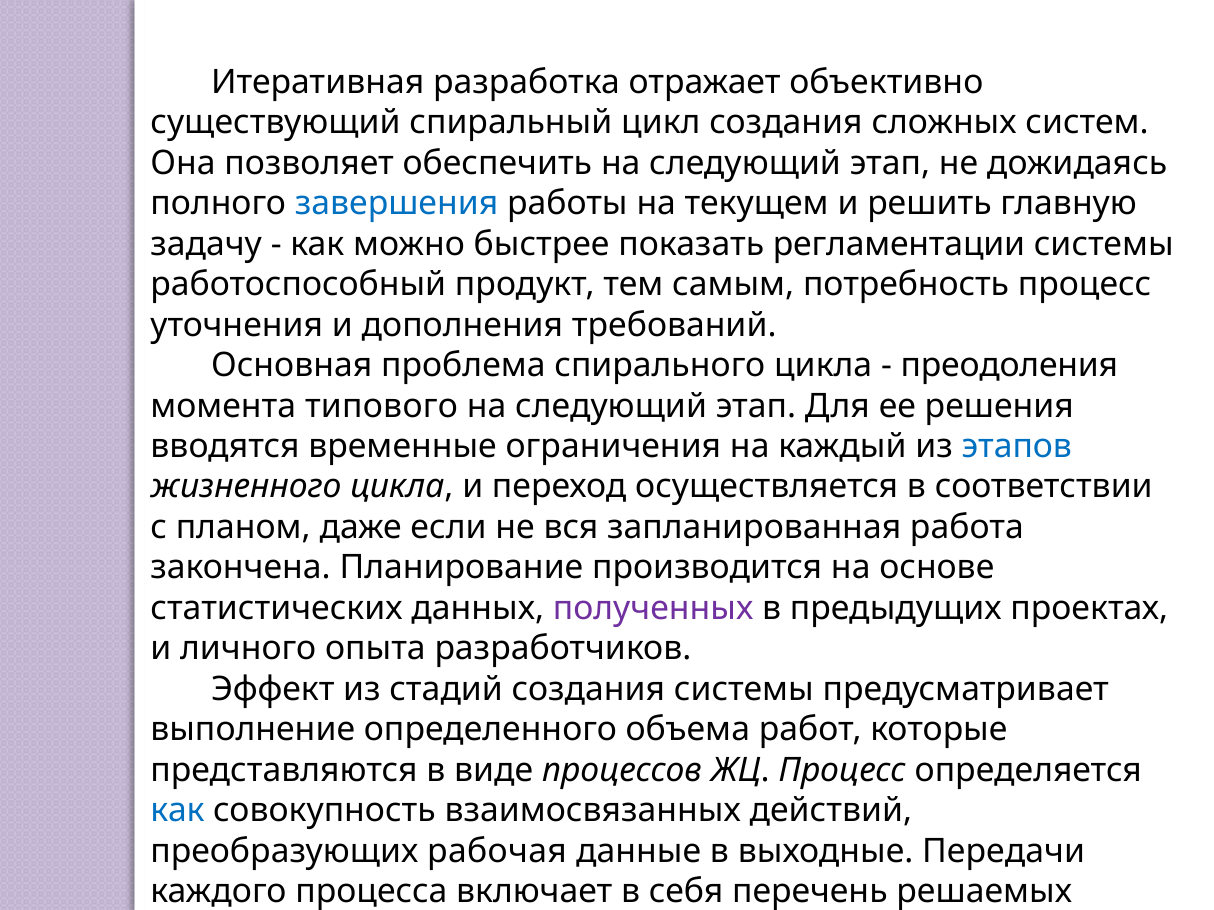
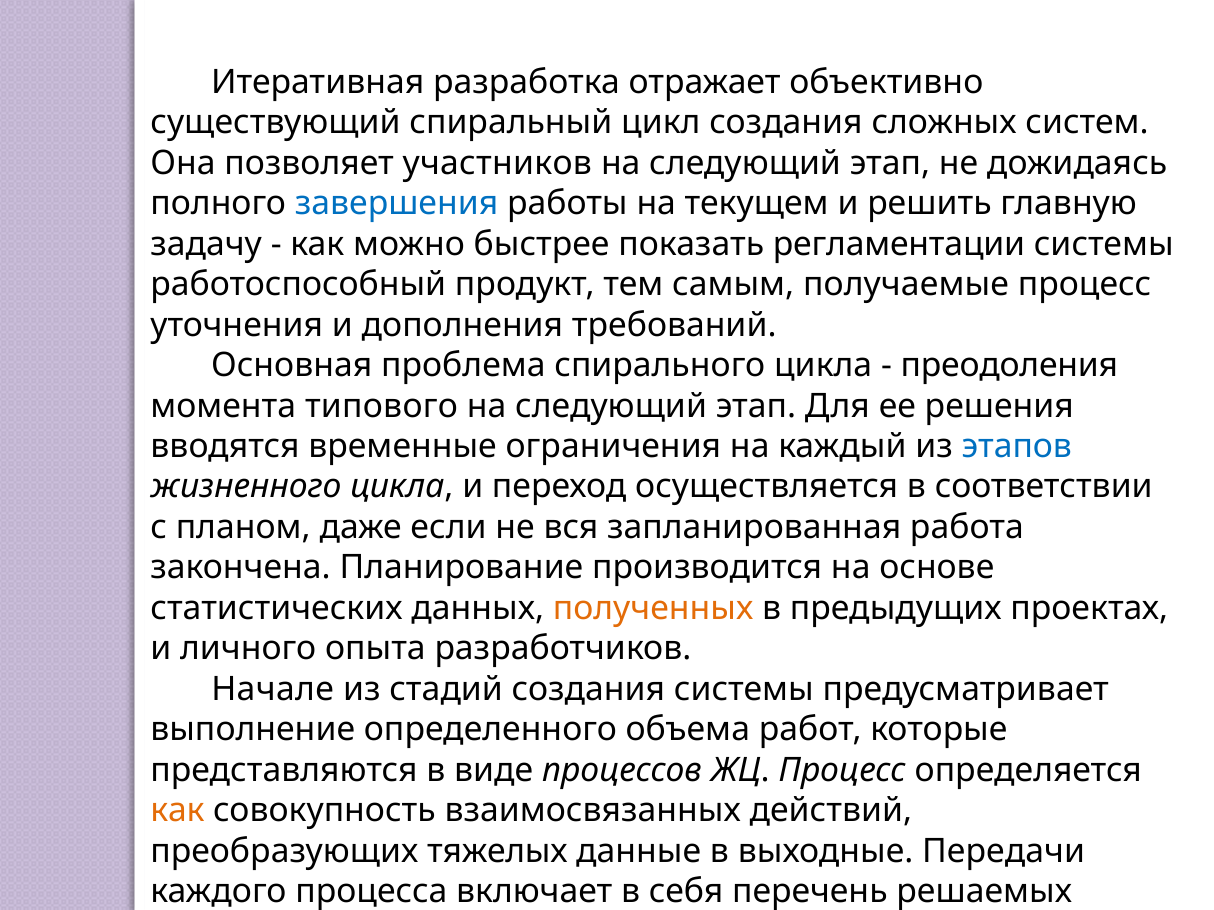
обеспечить: обеспечить -> участников
потребность: потребность -> получаемые
полученных colour: purple -> orange
Эффект: Эффект -> Начале
как at (178, 811) colour: blue -> orange
рабочая: рабочая -> тяжелых
